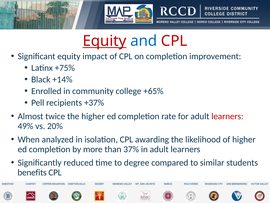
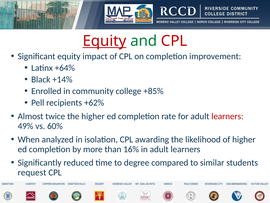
and colour: blue -> green
+75%: +75% -> +64%
+65%: +65% -> +85%
+37%: +37% -> +62%
20%: 20% -> 60%
37%: 37% -> 16%
benefits: benefits -> request
